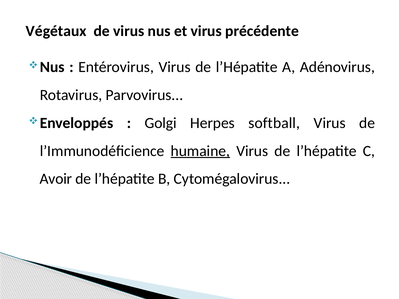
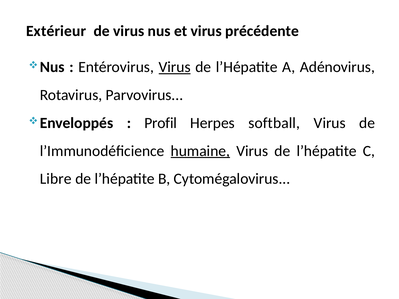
Végétaux: Végétaux -> Extérieur
Virus at (175, 67) underline: none -> present
Golgi: Golgi -> Profil
Avoir: Avoir -> Libre
